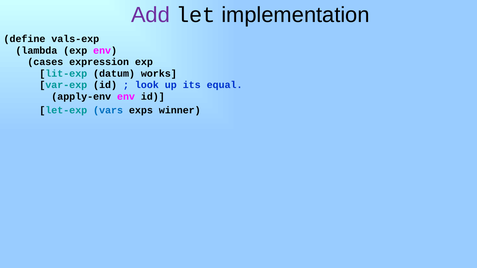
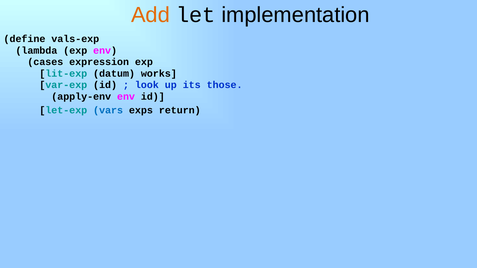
Add colour: purple -> orange
equal: equal -> those
winner: winner -> return
